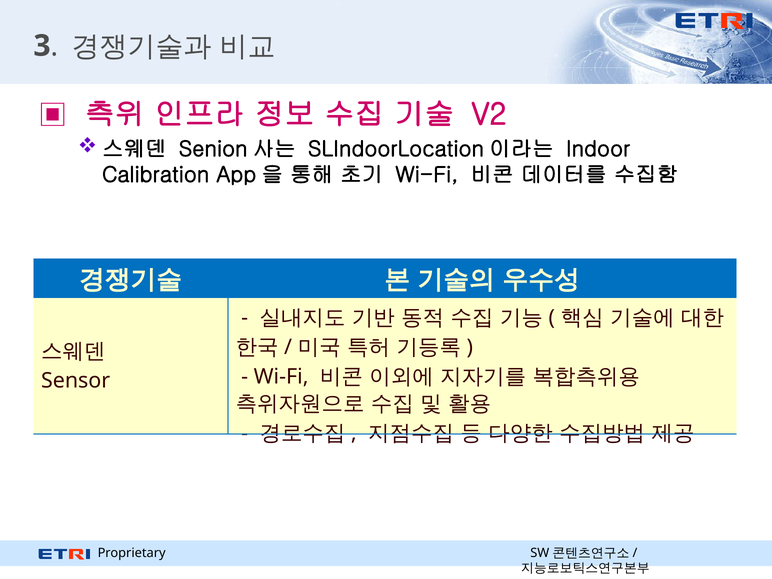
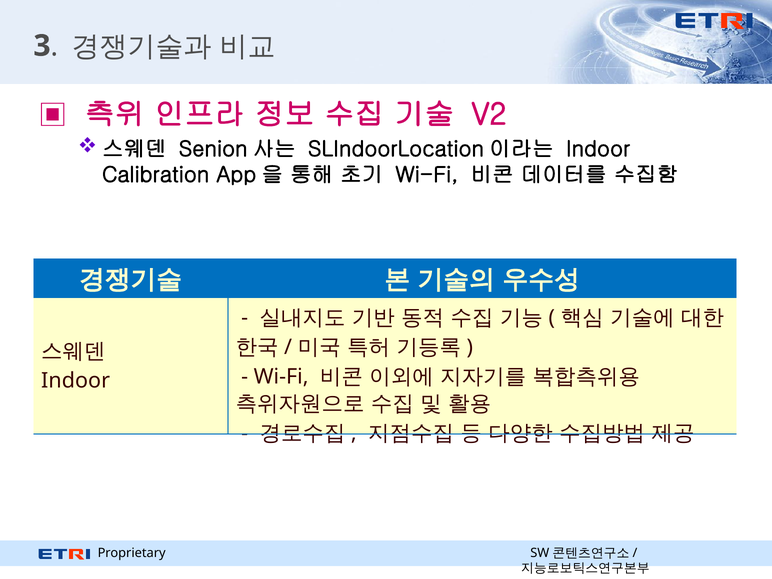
Sensor at (76, 381): Sensor -> Indoor
